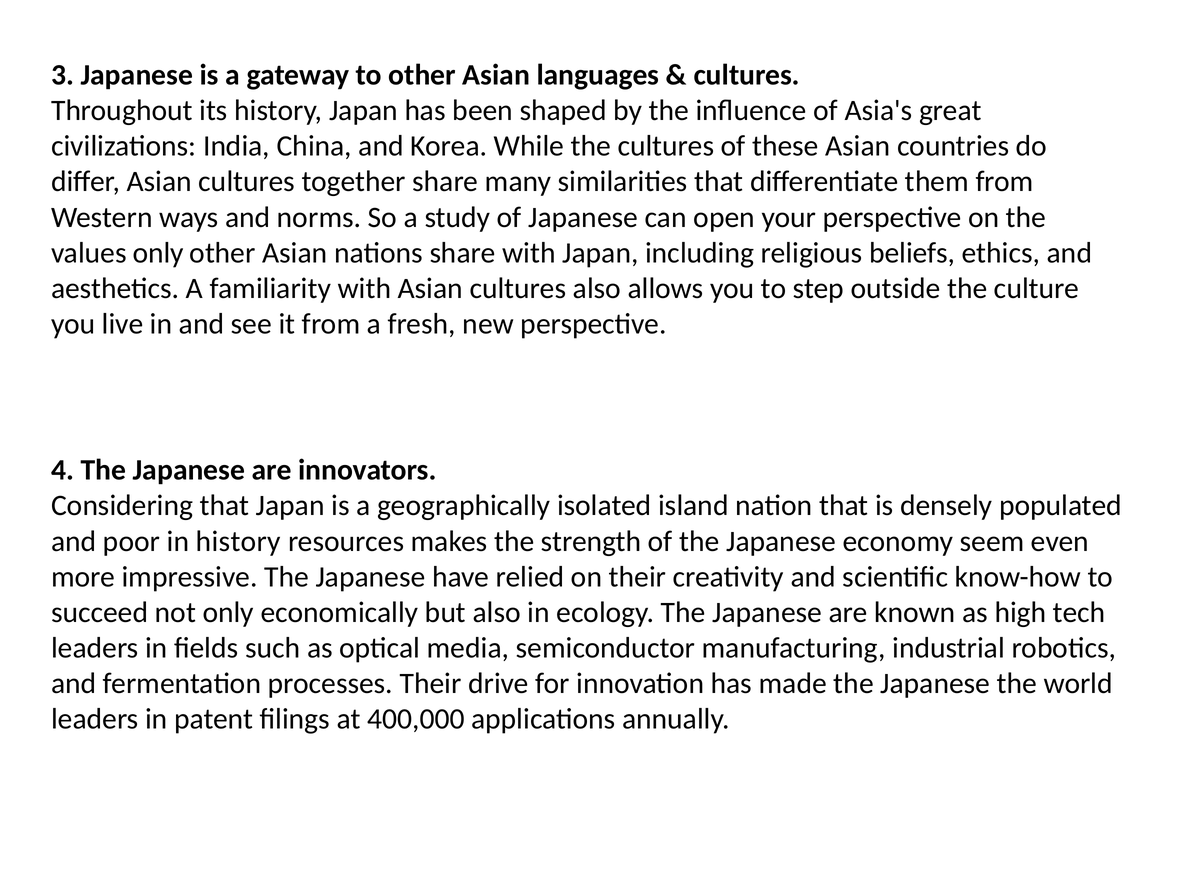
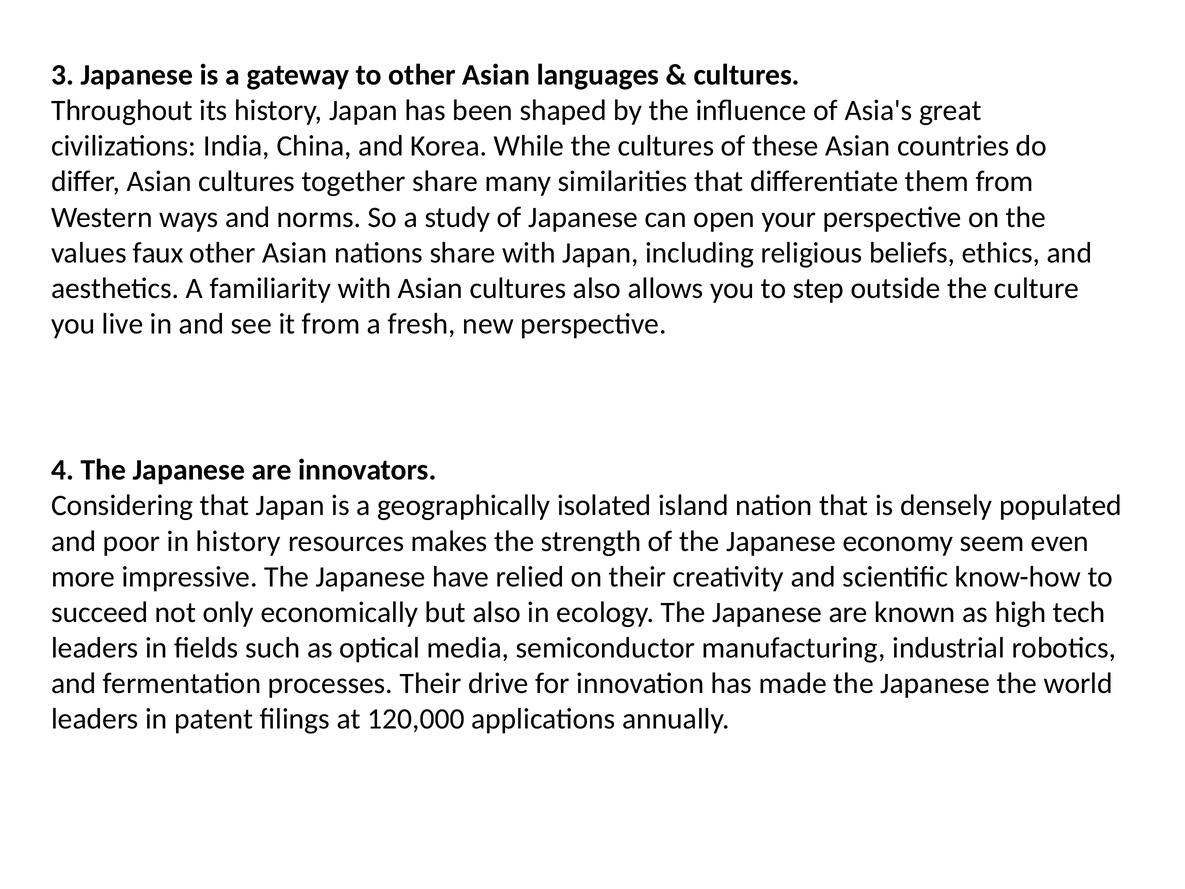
values only: only -> faux
400,000: 400,000 -> 120,000
